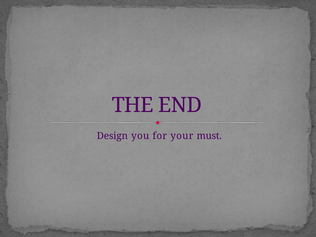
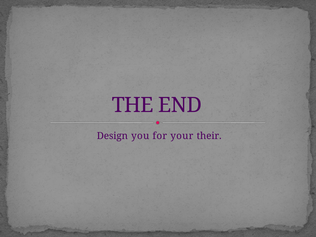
must: must -> their
